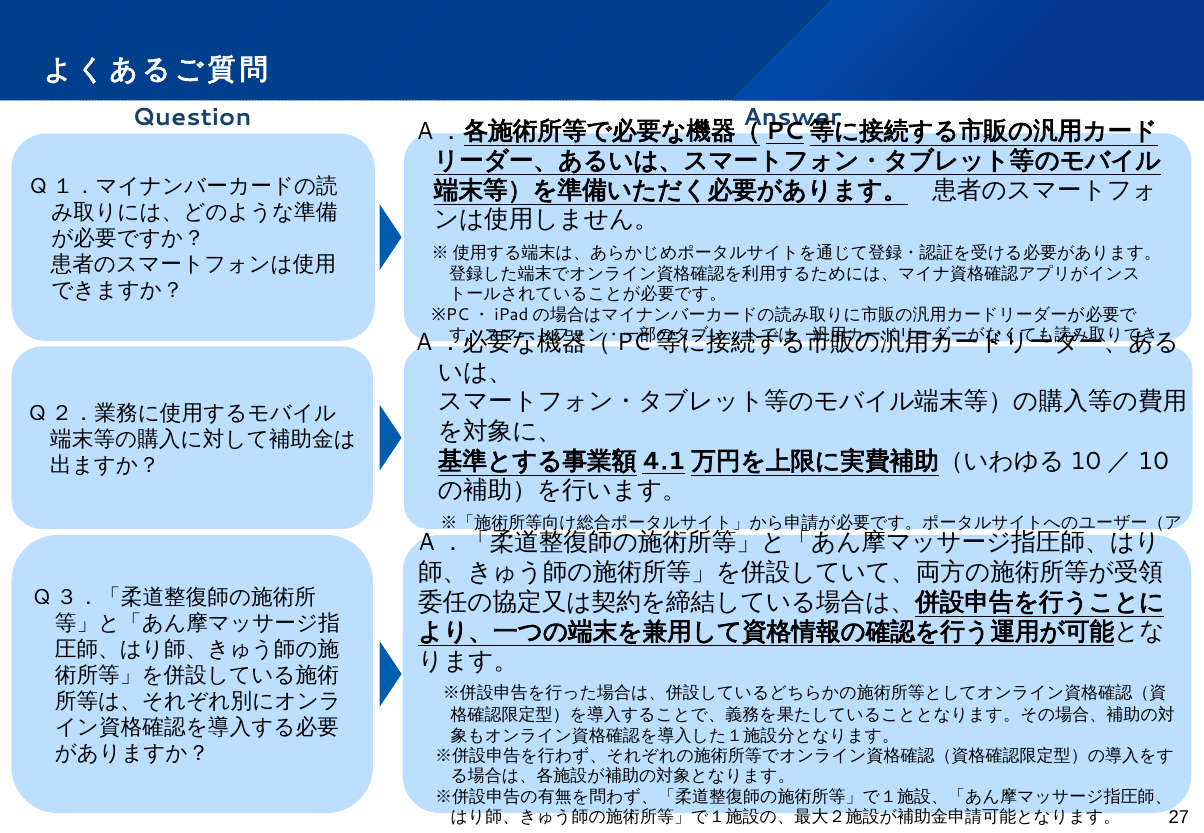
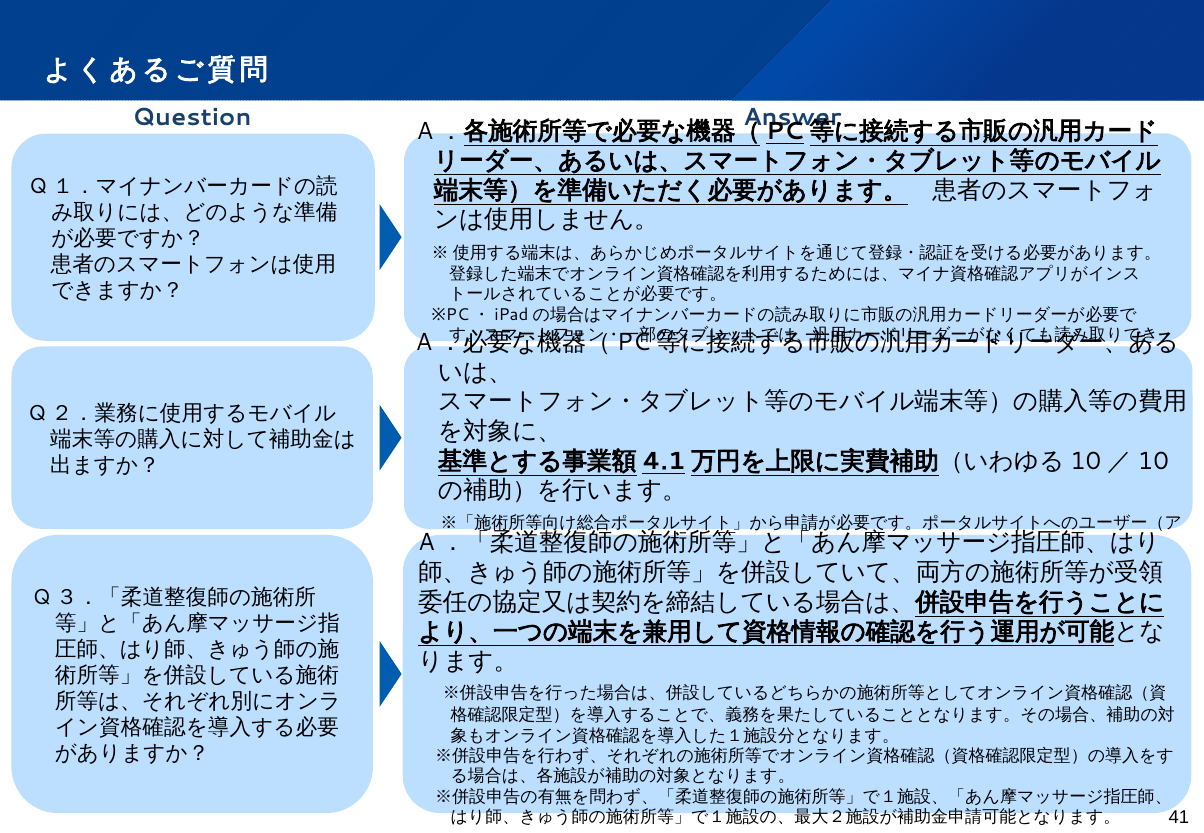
27: 27 -> 41
